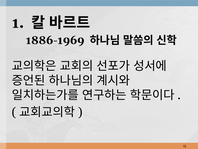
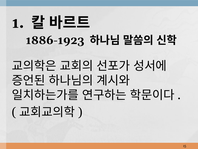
1886-1969: 1886-1969 -> 1886-1923
